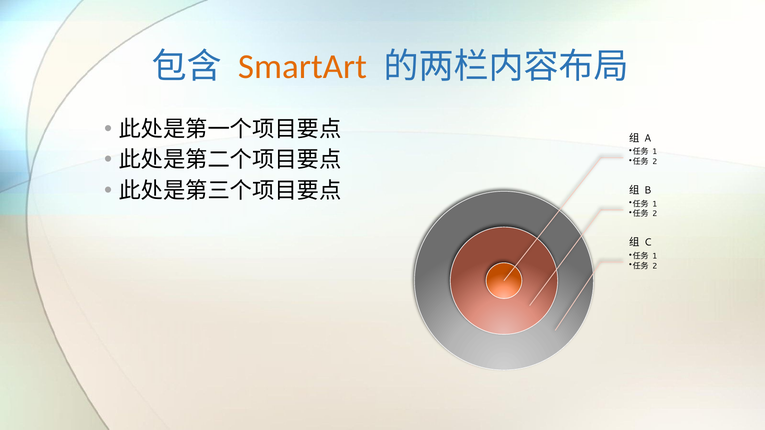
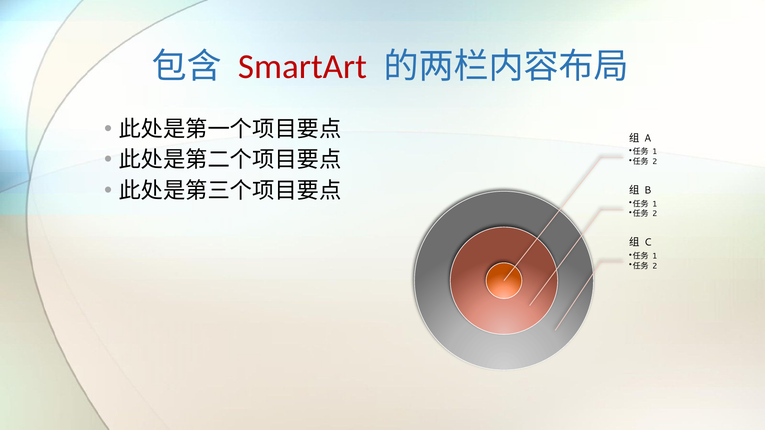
SmartArt colour: orange -> red
